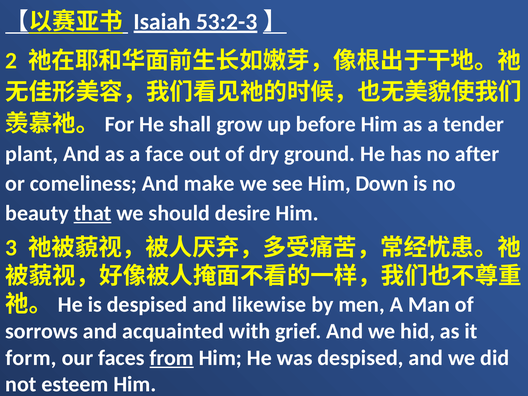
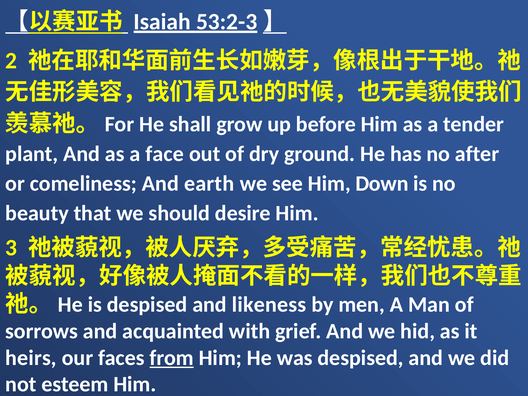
make: make -> earth
that underline: present -> none
likewise: likewise -> likeness
form: form -> heirs
